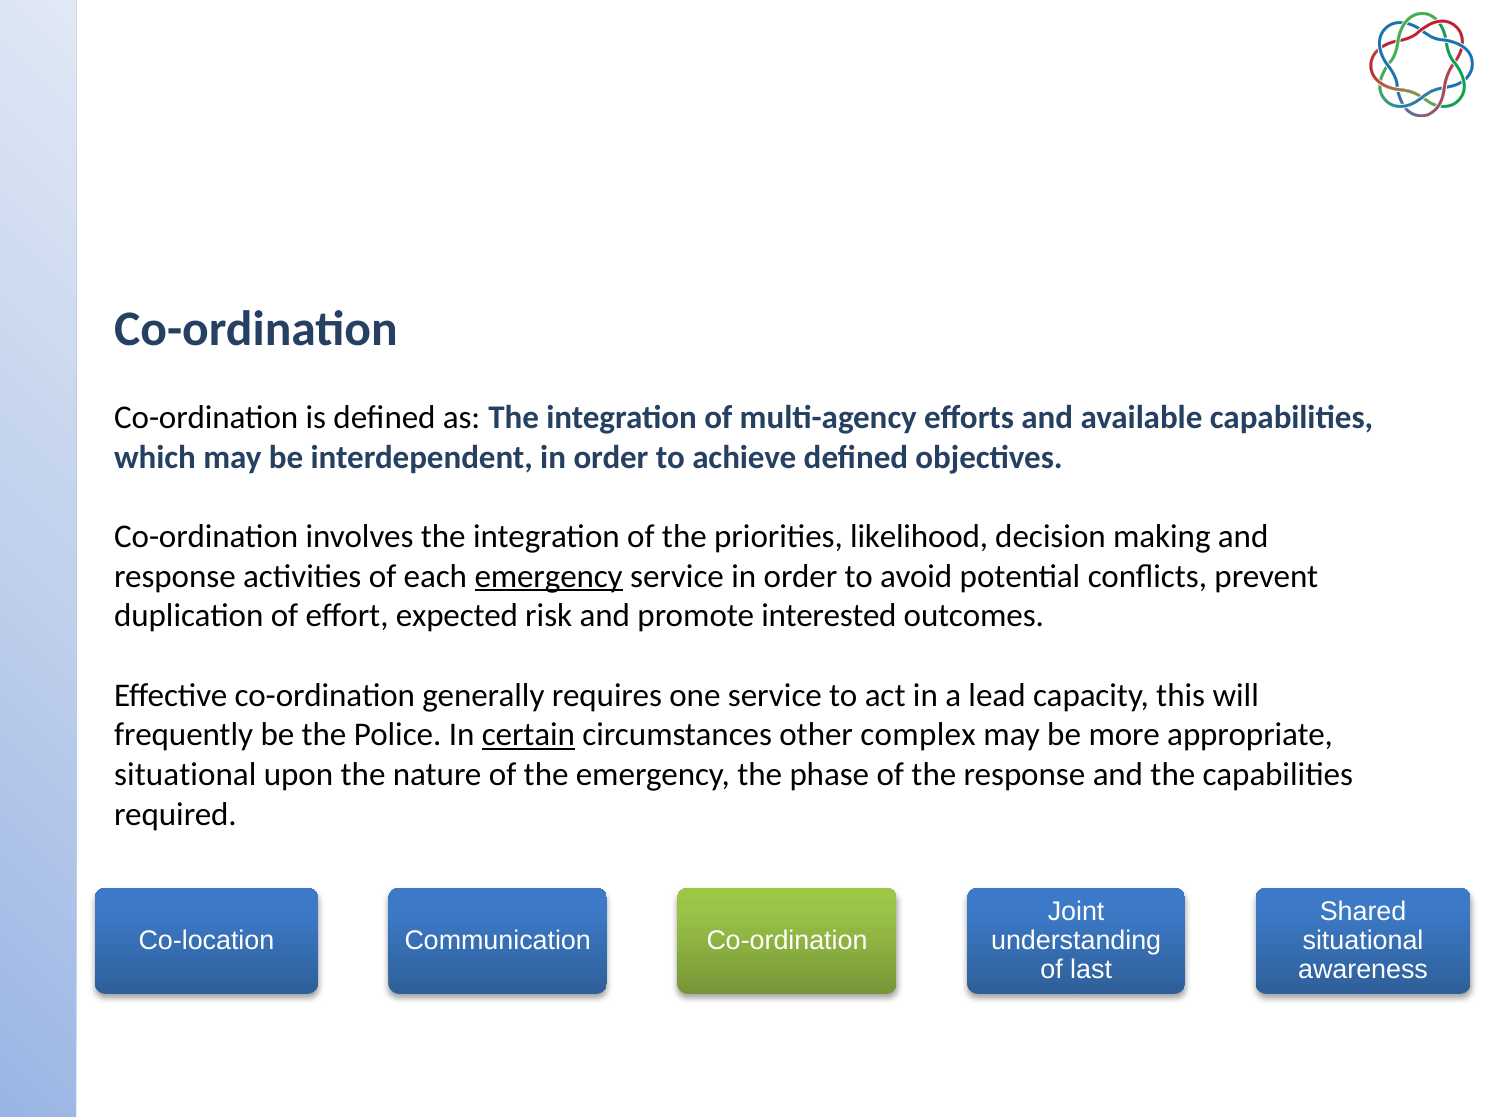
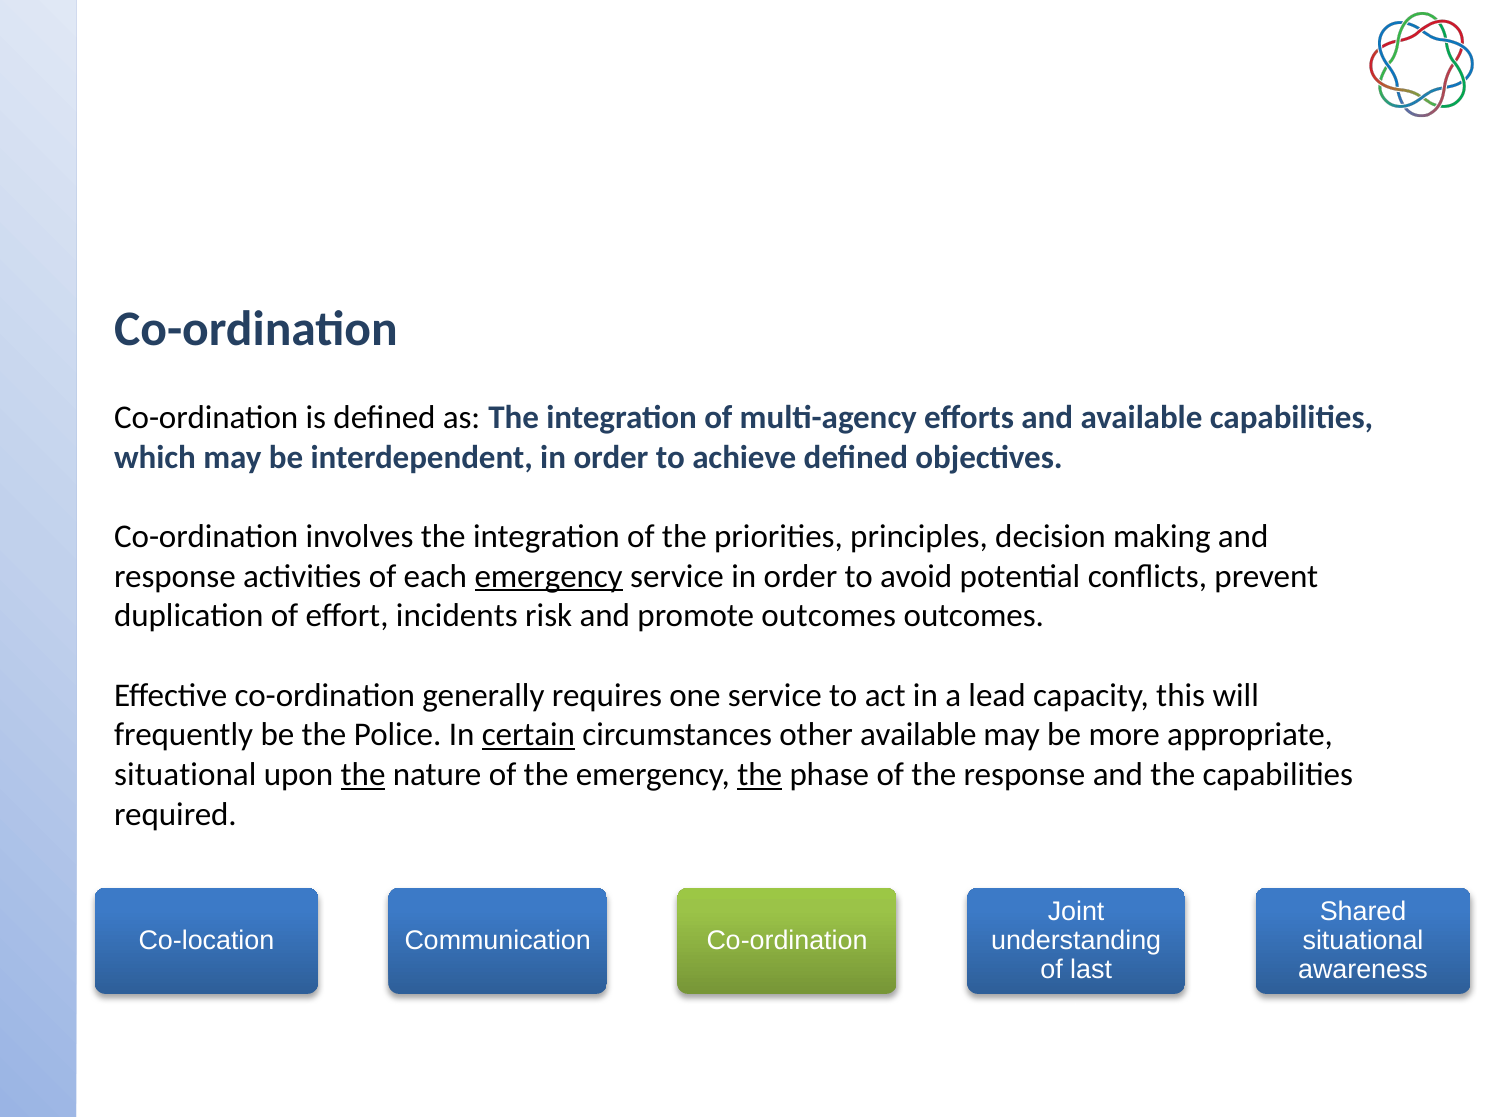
likelihood: likelihood -> principles
expected: expected -> incidents
promote interested: interested -> outcomes
other complex: complex -> available
the at (363, 775) underline: none -> present
the at (760, 775) underline: none -> present
